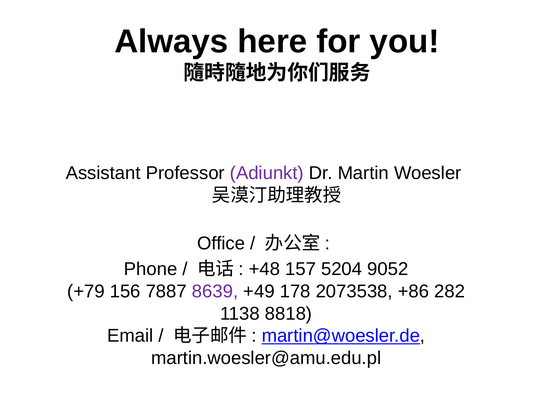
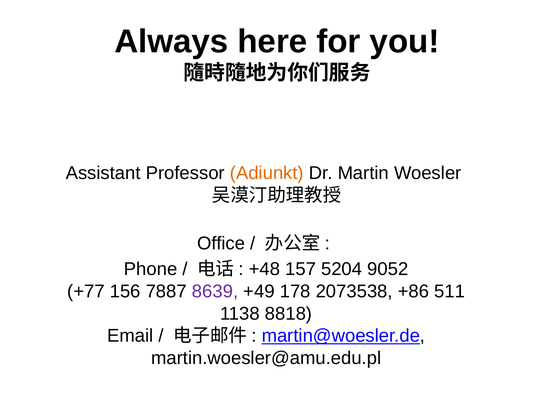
Adiunkt colour: purple -> orange
+79: +79 -> +77
282: 282 -> 511
